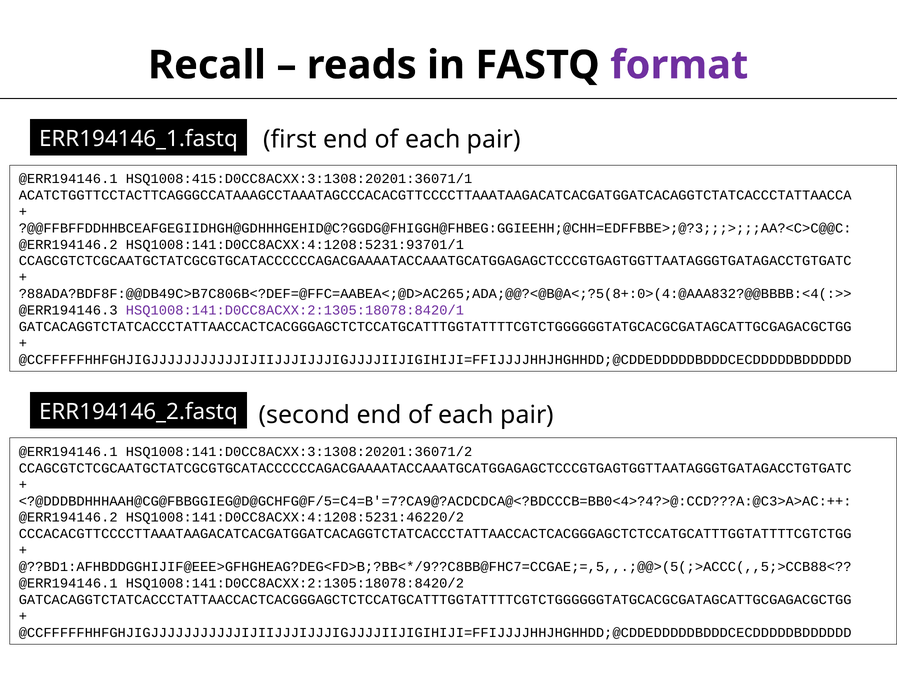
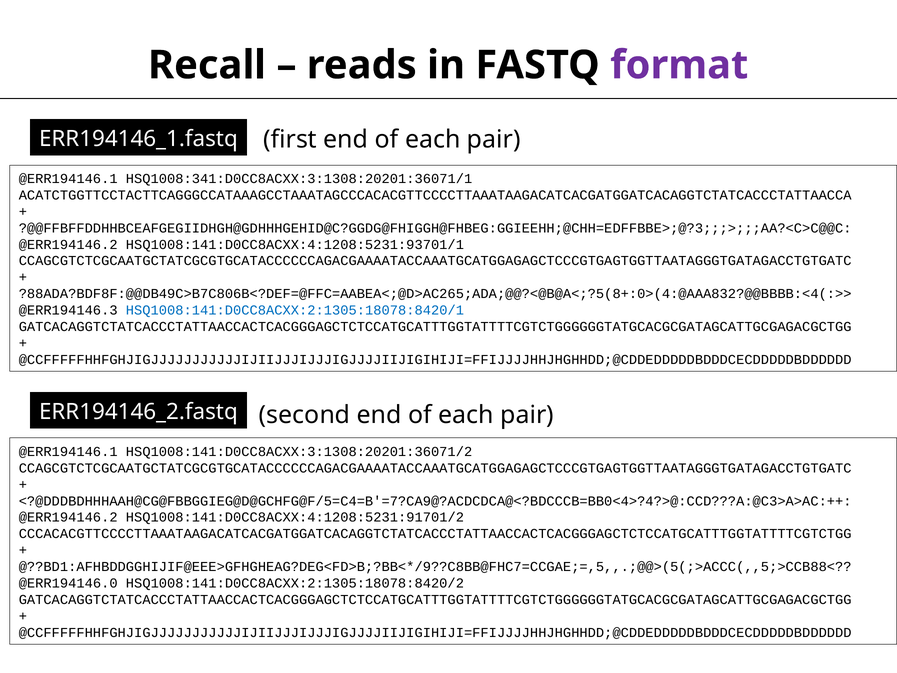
HSQ1008:415:D0CC8ACXX:3:1308:20201:36071/1: HSQ1008:415:D0CC8ACXX:3:1308:20201:36071/1 -> HSQ1008:341:D0CC8ACXX:3:1308:20201:36071/1
HSQ1008:141:D0CC8ACXX:2:1305:18078:8420/1 colour: purple -> blue
HSQ1008:141:D0CC8ACXX:4:1208:5231:46220/2: HSQ1008:141:D0CC8ACXX:4:1208:5231:46220/2 -> HSQ1008:141:D0CC8ACXX:4:1208:5231:91701/2
@ERR194146.1 at (68, 583): @ERR194146.1 -> @ERR194146.0
